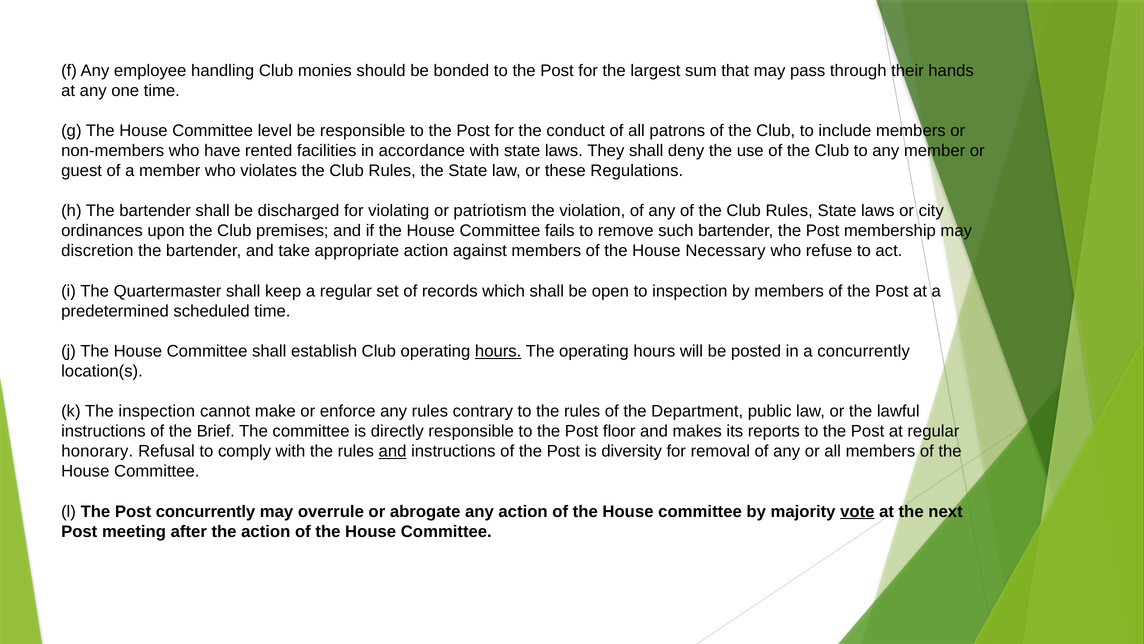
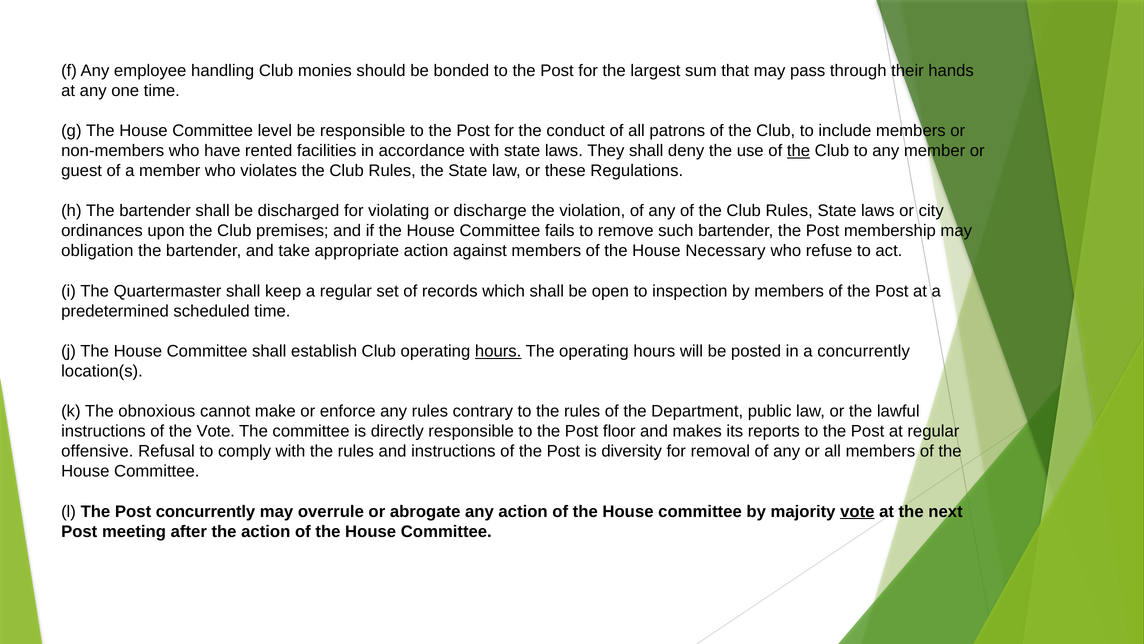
the at (799, 151) underline: none -> present
patriotism: patriotism -> discharge
discretion: discretion -> obligation
The inspection: inspection -> obnoxious
the Brief: Brief -> Vote
honorary: honorary -> offensive
and at (393, 451) underline: present -> none
